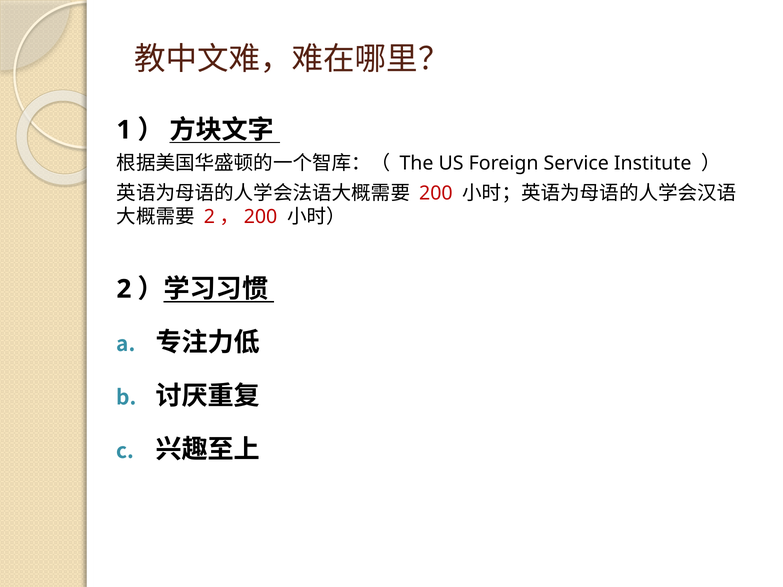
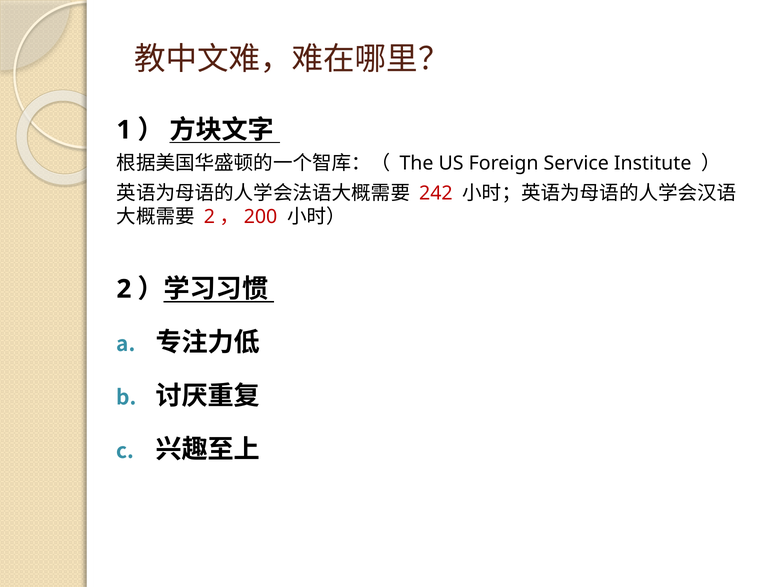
200: 200 -> 242
